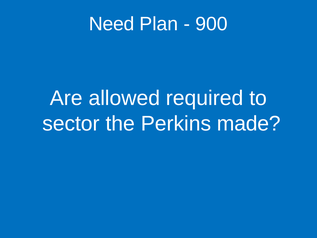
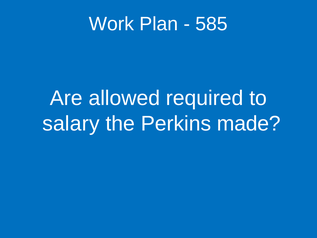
Need: Need -> Work
900: 900 -> 585
sector: sector -> salary
